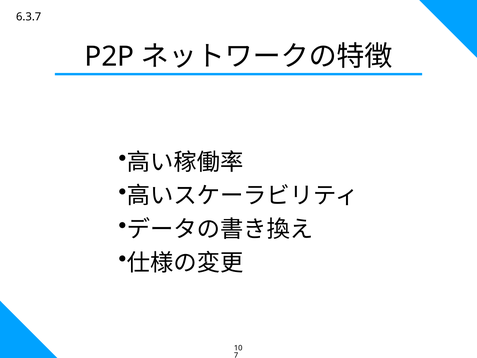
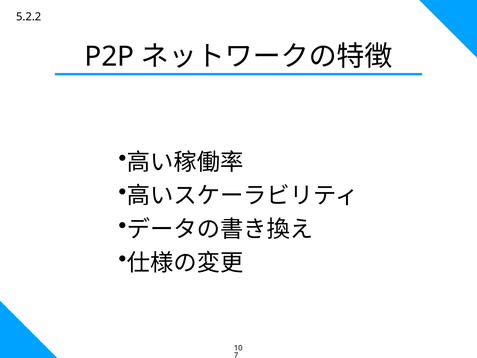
6.3.7: 6.3.7 -> 5.2.2
